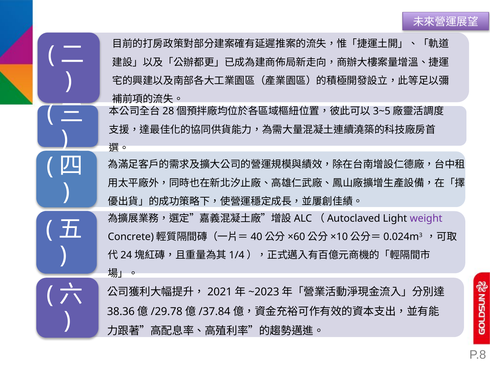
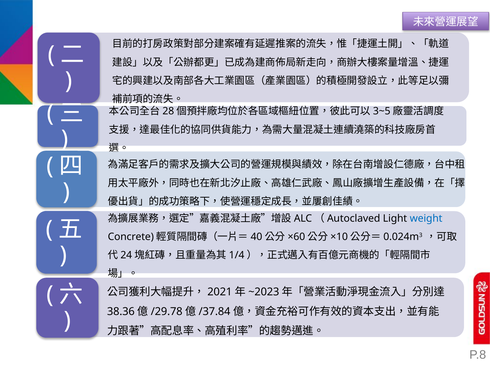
weight colour: purple -> blue
